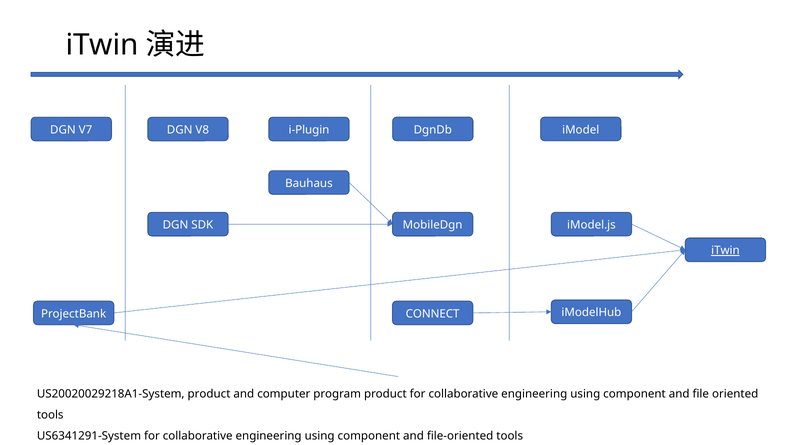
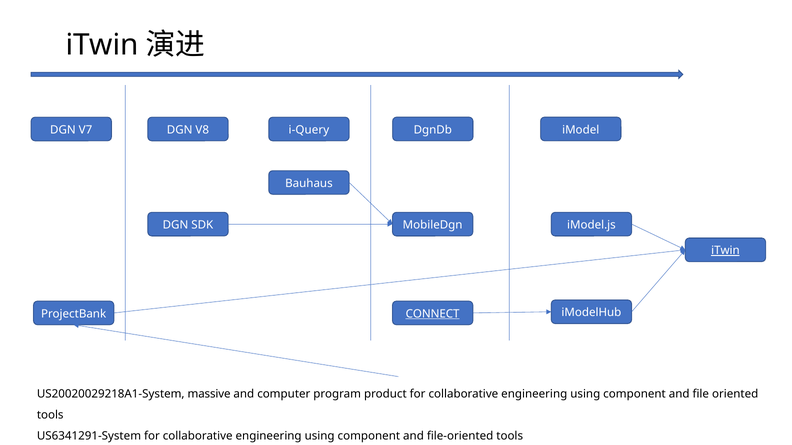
i-Plugin: i-Plugin -> i-Query
CONNECT underline: none -> present
US20020029218A1-System product: product -> massive
